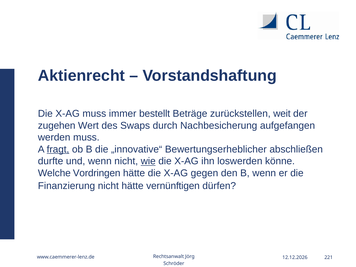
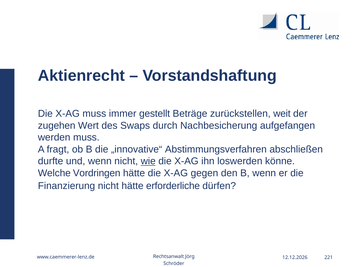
bestellt: bestellt -> gestellt
fragt underline: present -> none
Bewertungserheblicher: Bewertungserheblicher -> Abstimmungsverfahren
vernünftigen: vernünftigen -> erforderliche
